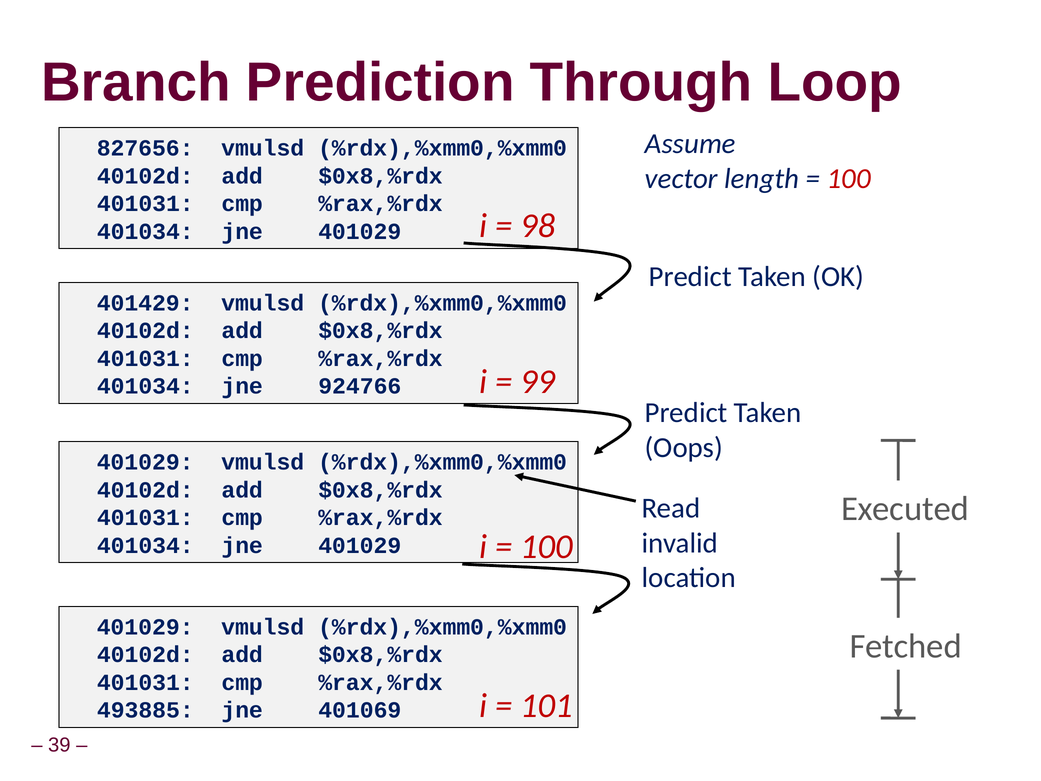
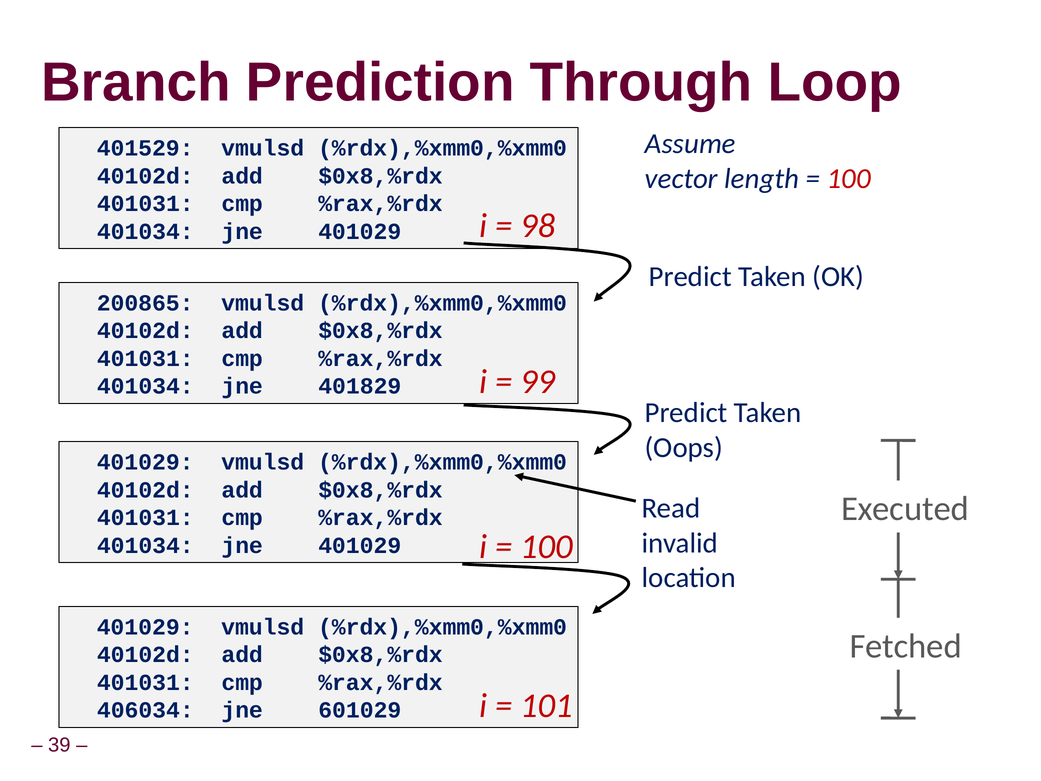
827656: 827656 -> 401529
401429: 401429 -> 200865
924766: 924766 -> 401829
493885: 493885 -> 406034
401069: 401069 -> 601029
